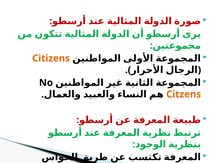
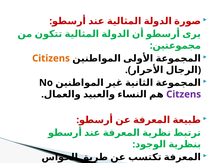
Citzens colour: orange -> purple
